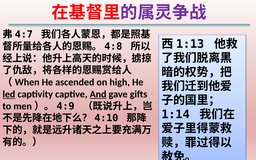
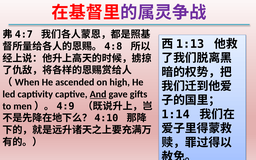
led underline: present -> none
